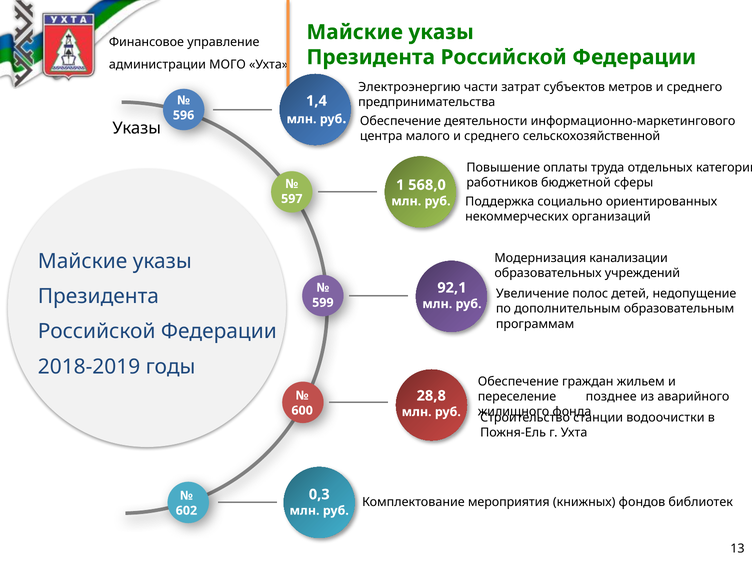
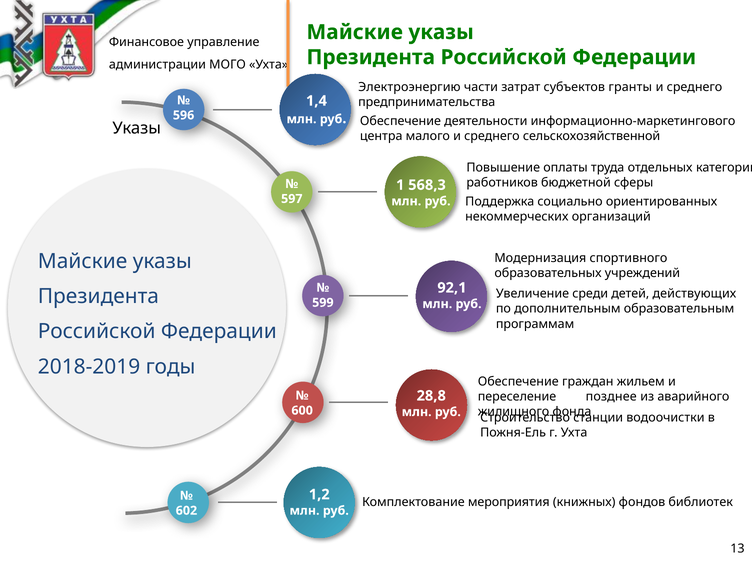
метров: метров -> гранты
568,0: 568,0 -> 568,3
канализации: канализации -> спортивного
полос: полос -> среди
недопущение: недопущение -> действующих
0,3: 0,3 -> 1,2
